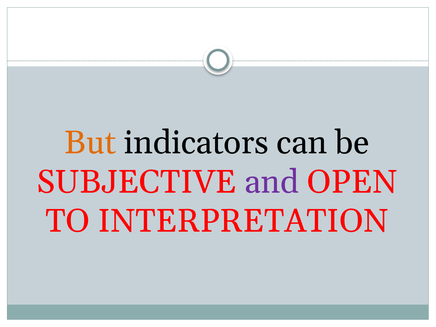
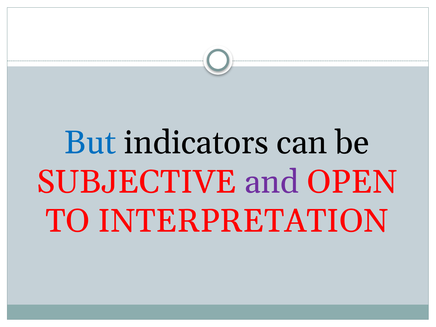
But colour: orange -> blue
